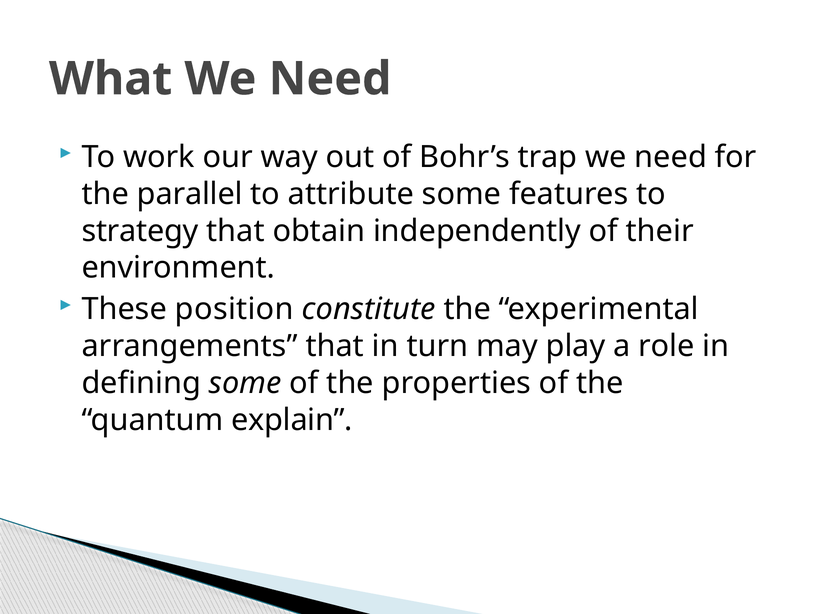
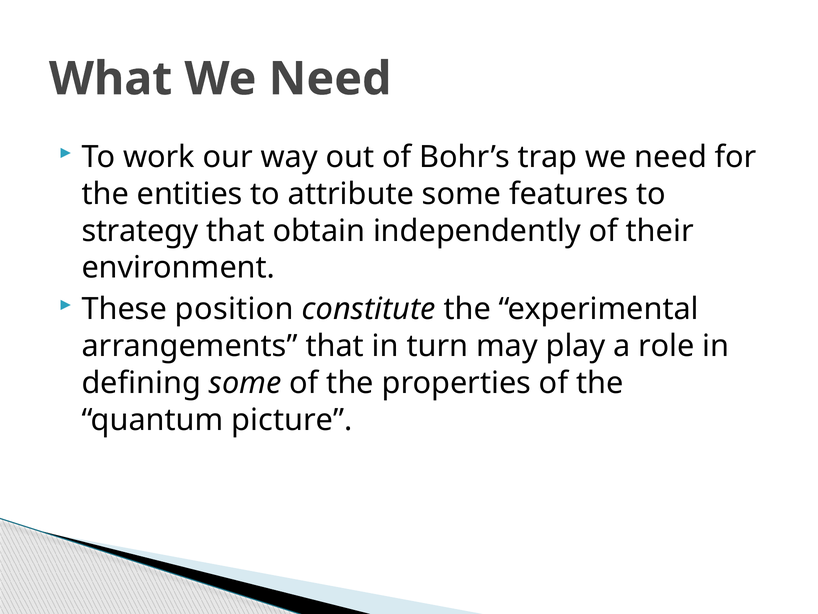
parallel: parallel -> entities
explain: explain -> picture
